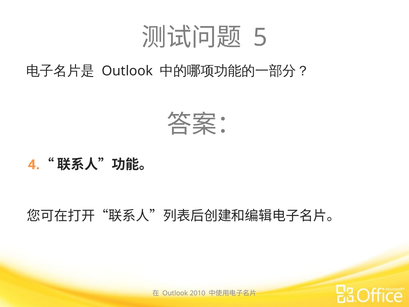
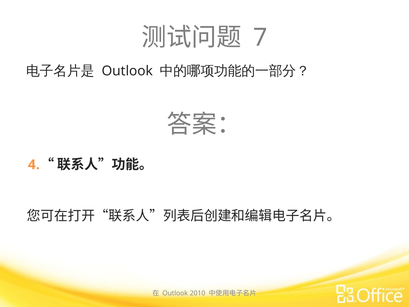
5: 5 -> 7
